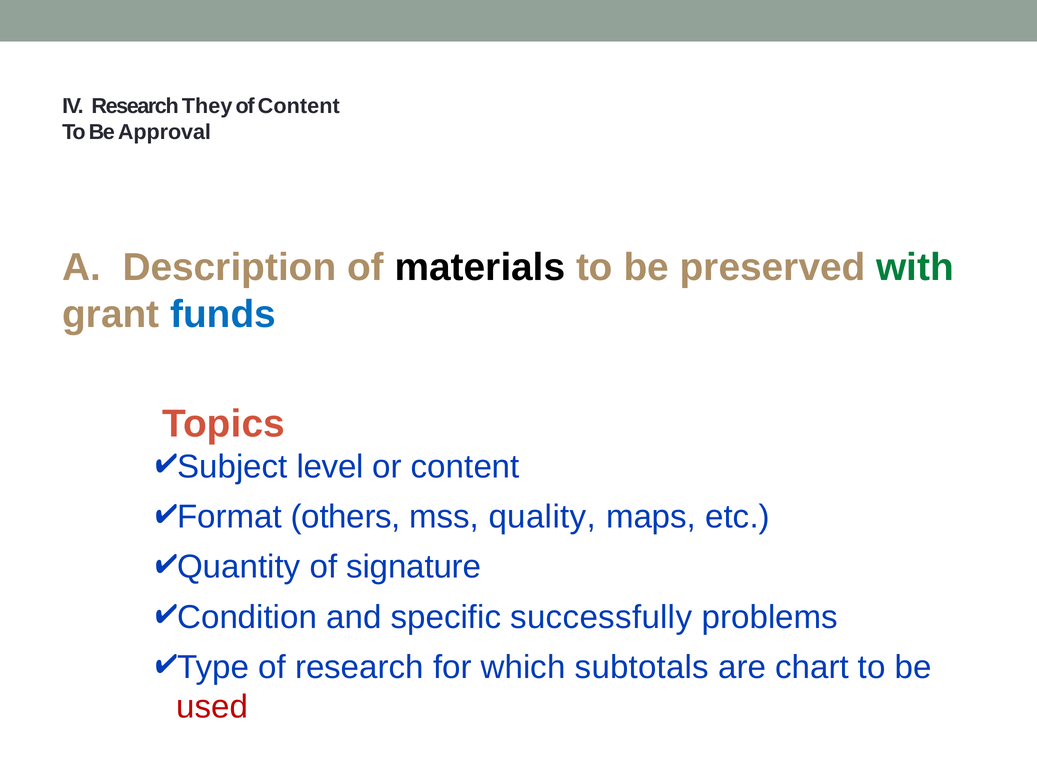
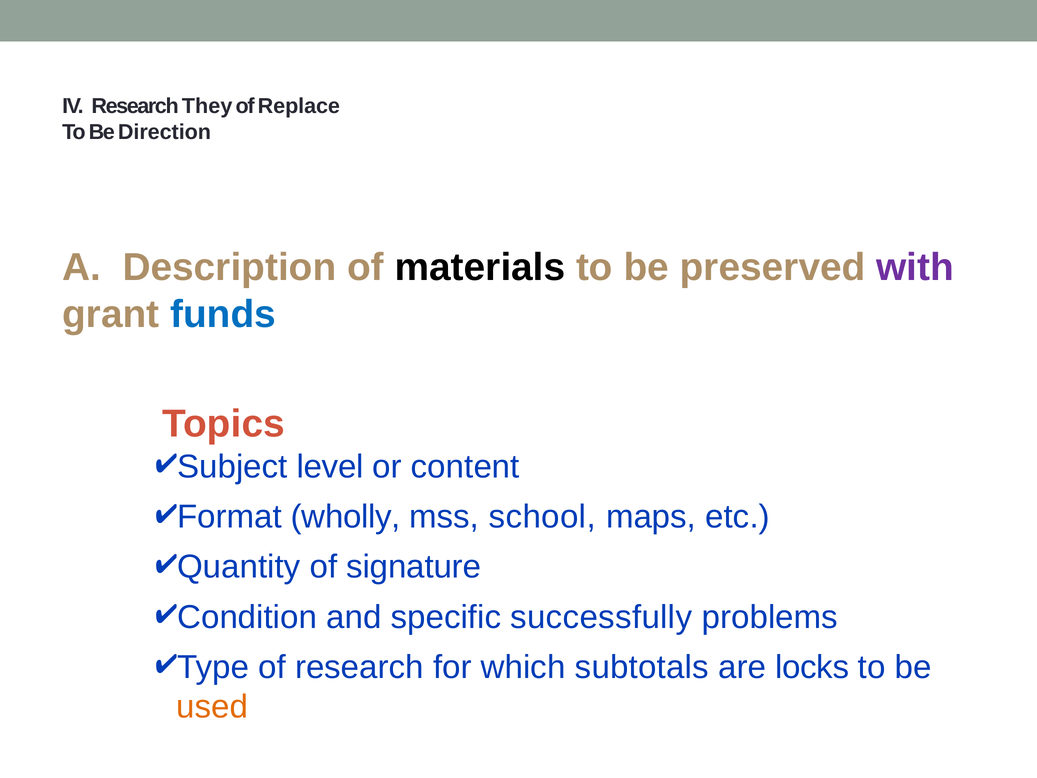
of Content: Content -> Replace
Approval: Approval -> Direction
with colour: green -> purple
others: others -> wholly
quality: quality -> school
chart: chart -> locks
used colour: red -> orange
